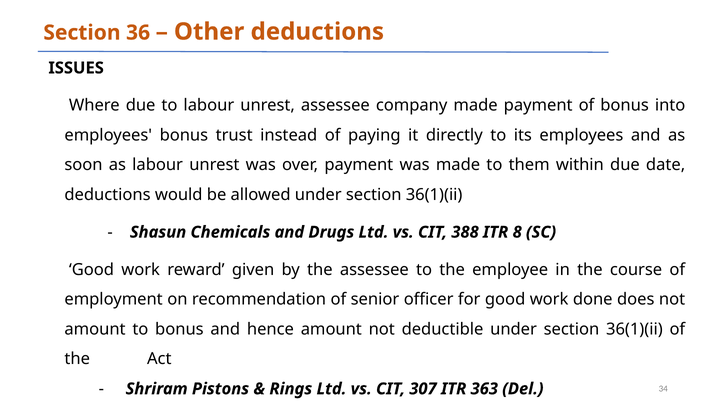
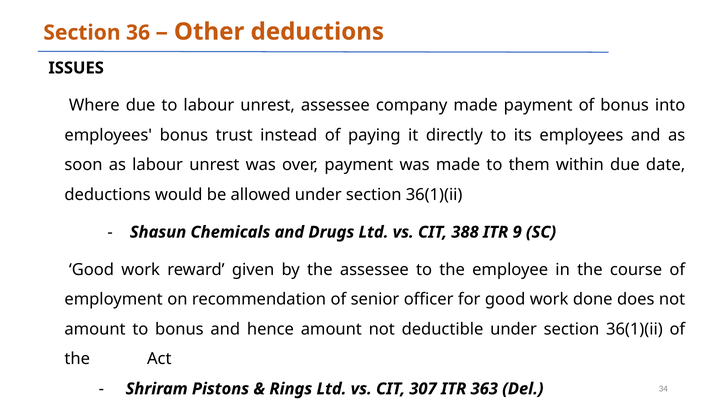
8: 8 -> 9
